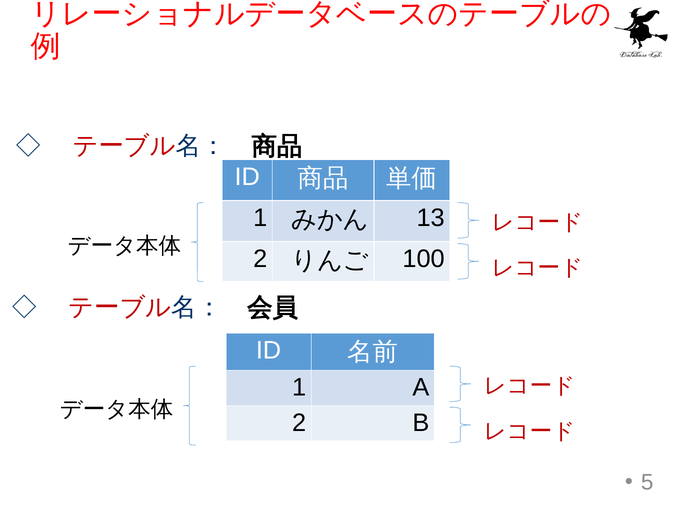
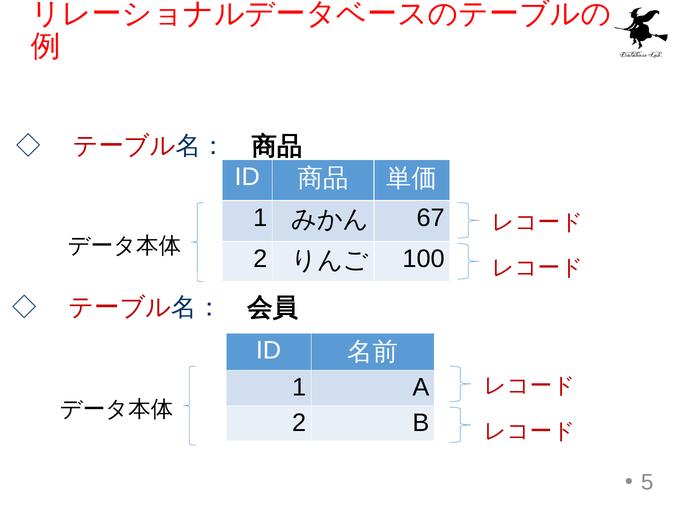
13: 13 -> 67
